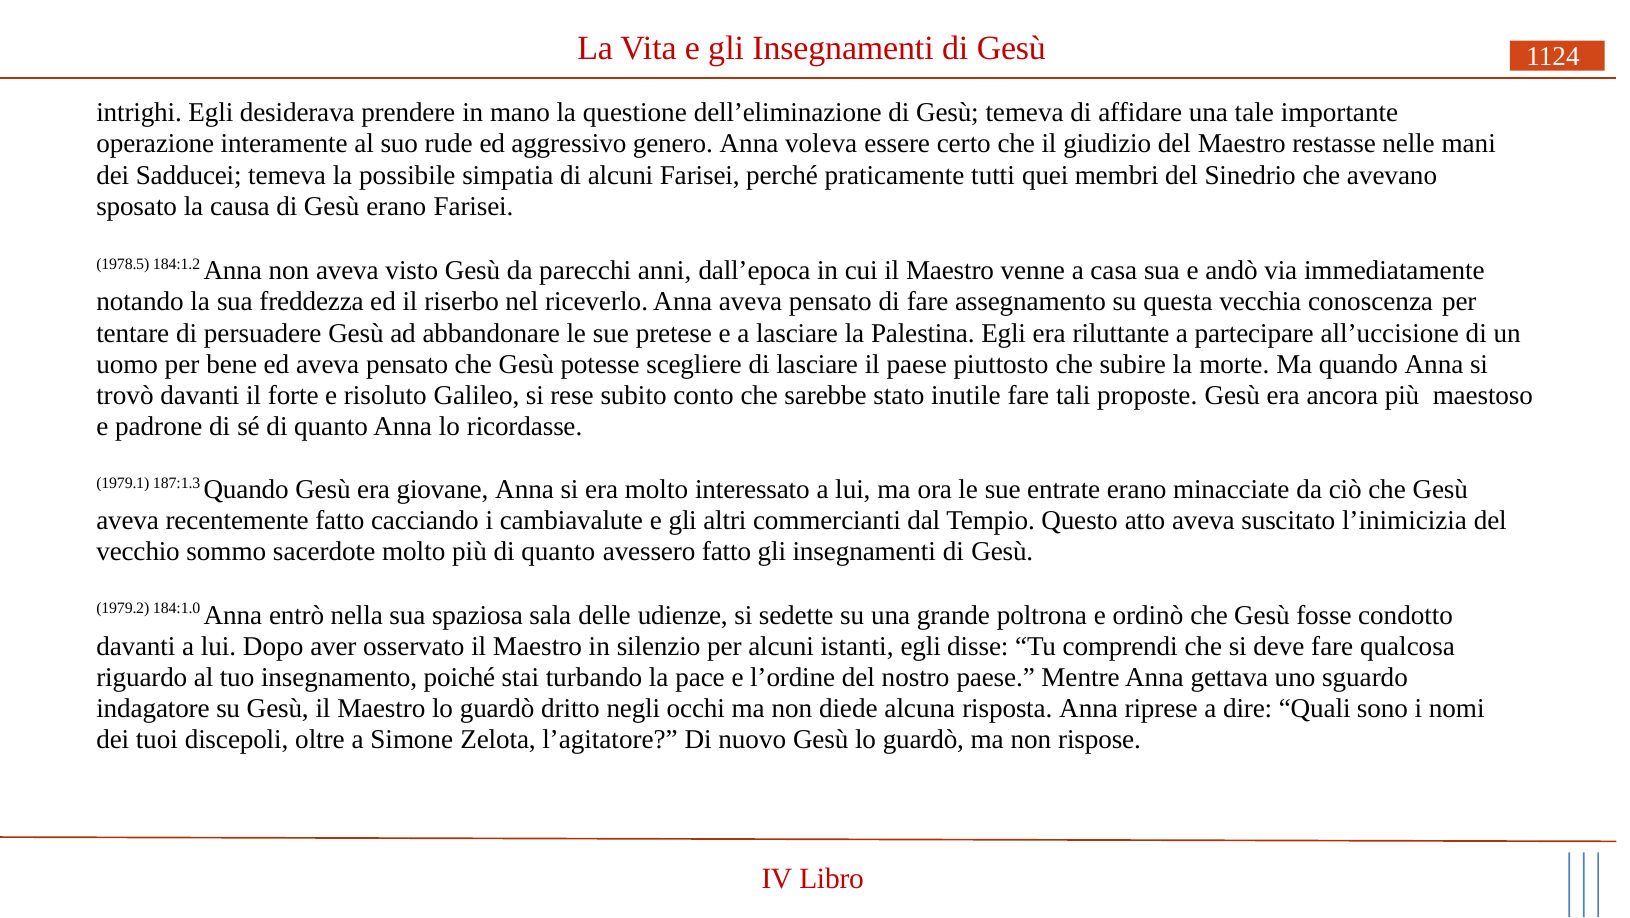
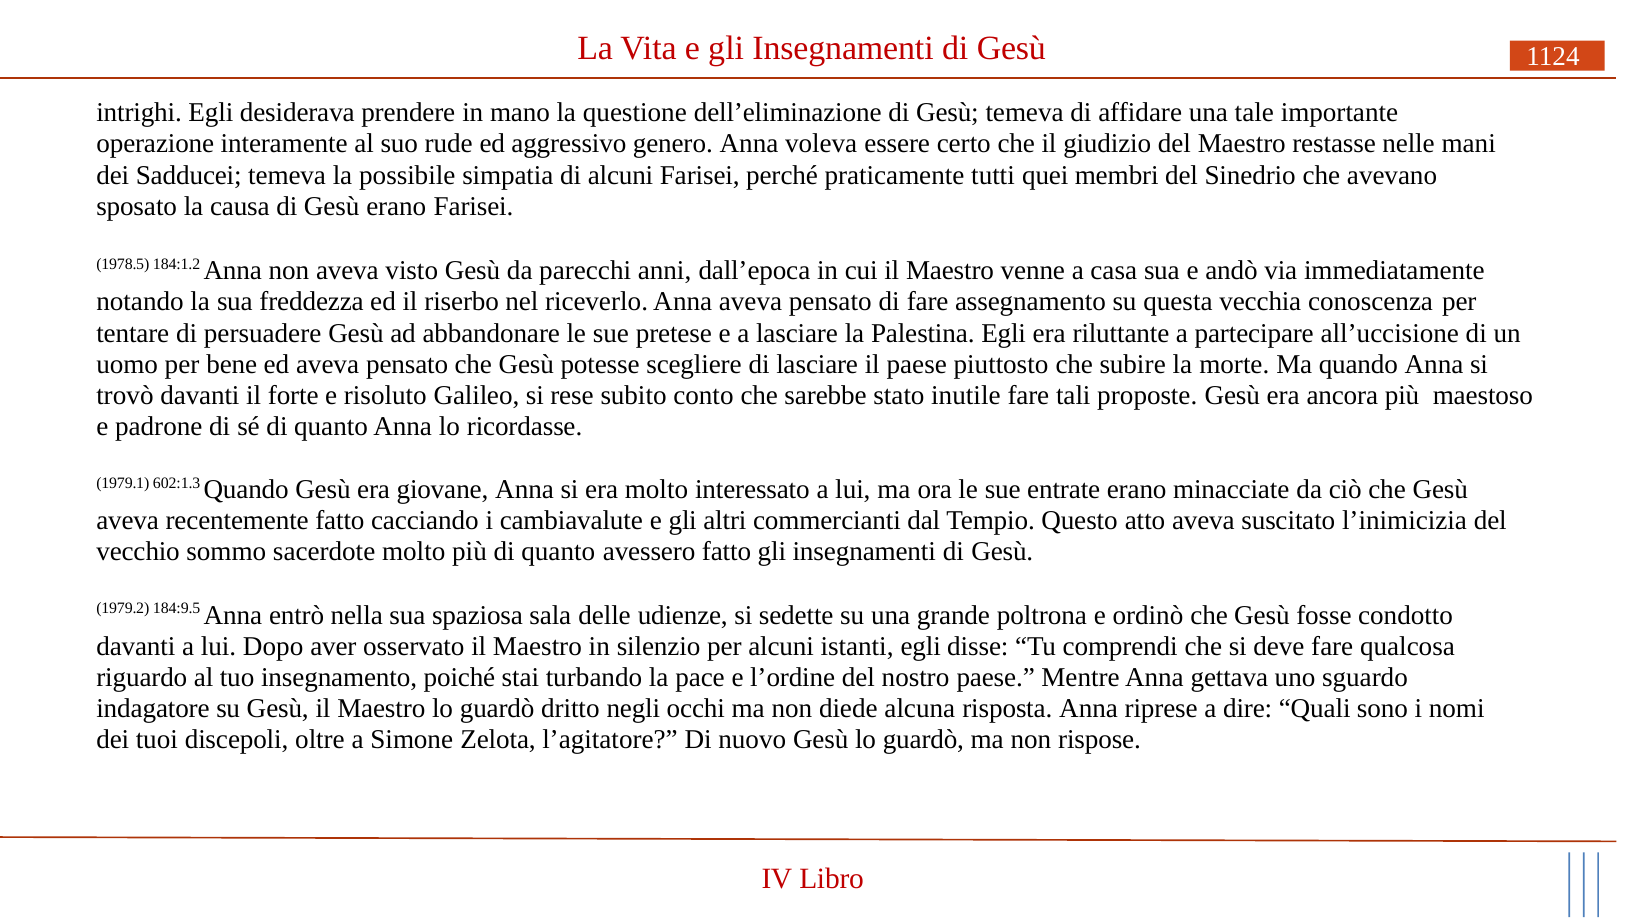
187:1.3: 187:1.3 -> 602:1.3
184:1.0: 184:1.0 -> 184:9.5
